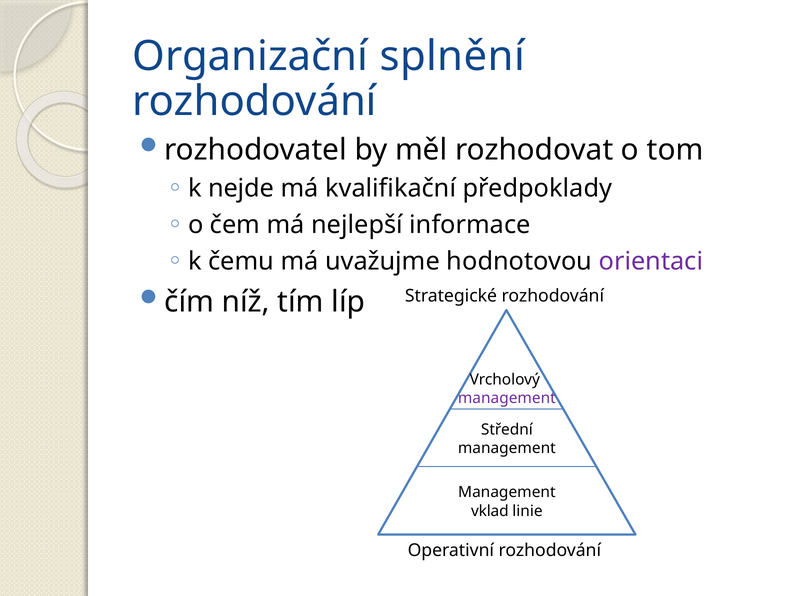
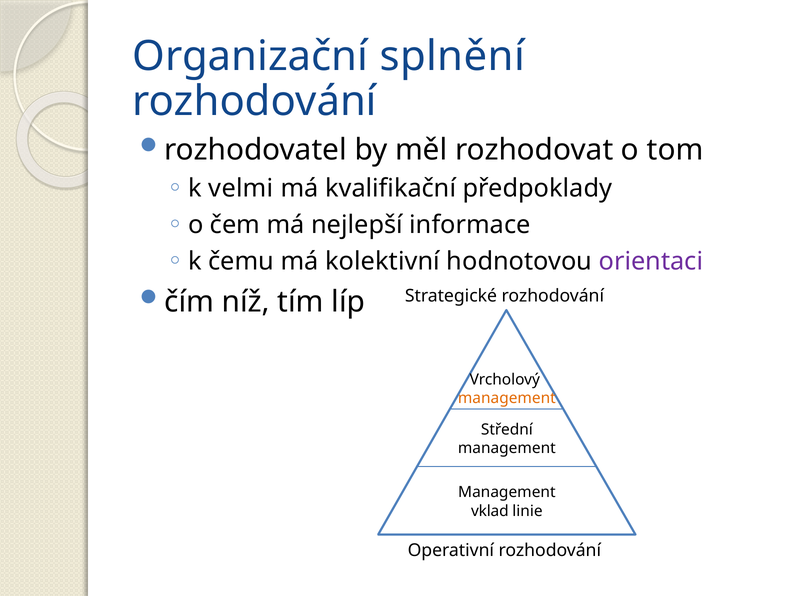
nejde: nejde -> velmi
uvažujme: uvažujme -> kolektivní
management at (507, 398) colour: purple -> orange
